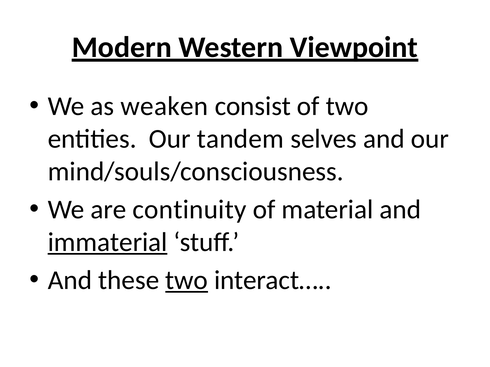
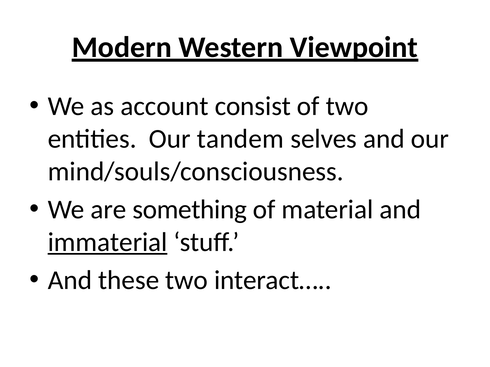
weaken: weaken -> account
continuity: continuity -> something
two at (187, 281) underline: present -> none
